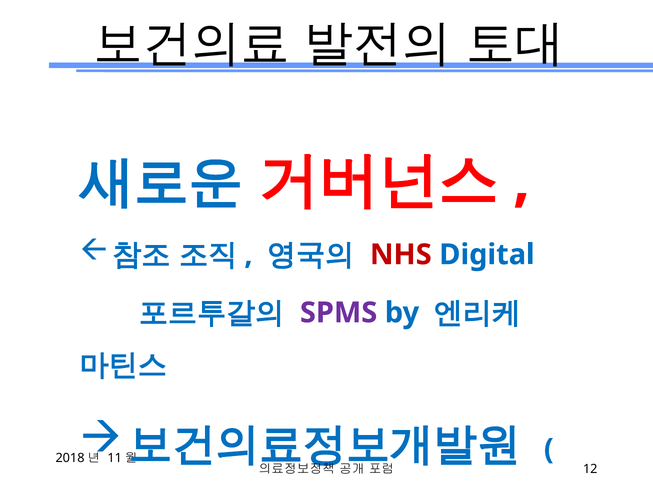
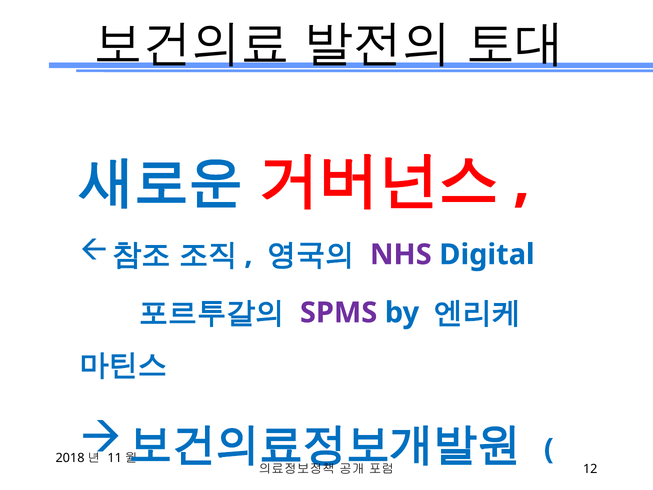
NHS colour: red -> purple
